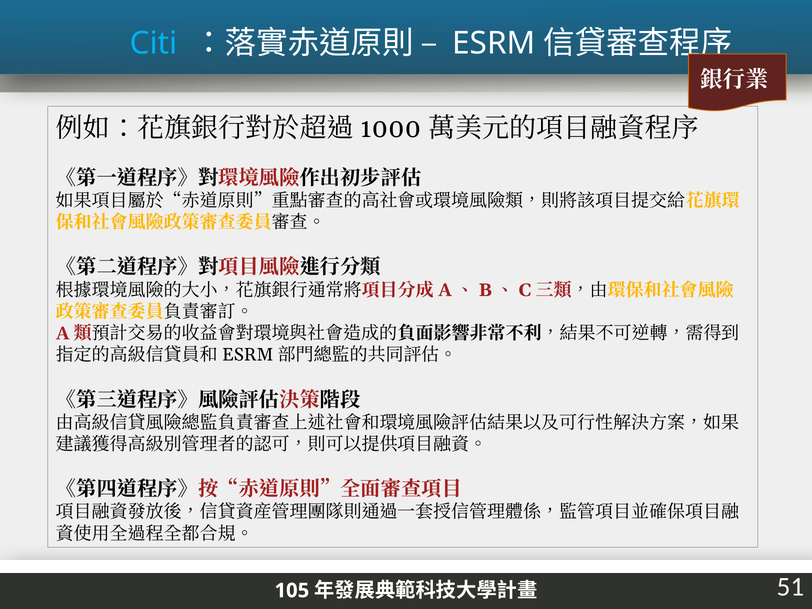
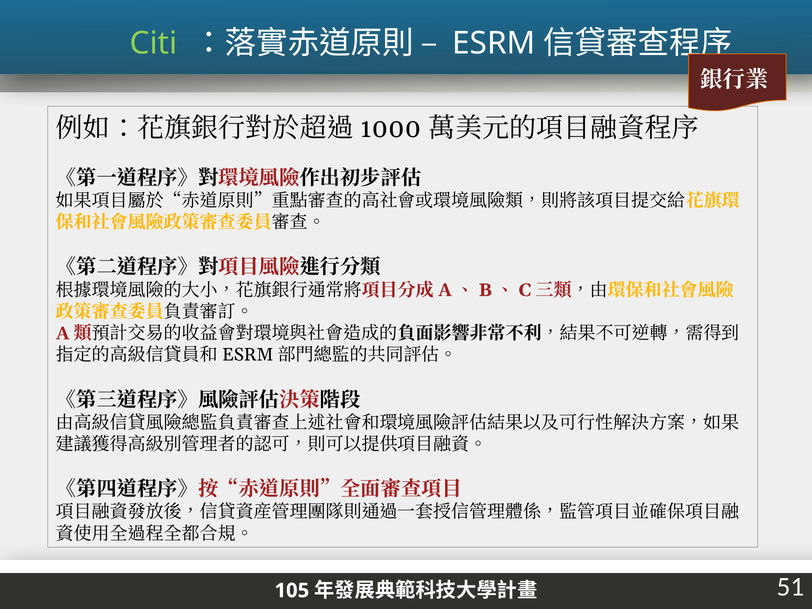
Citi colour: light blue -> light green
